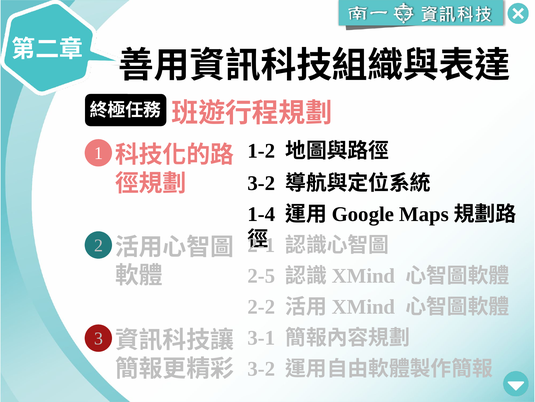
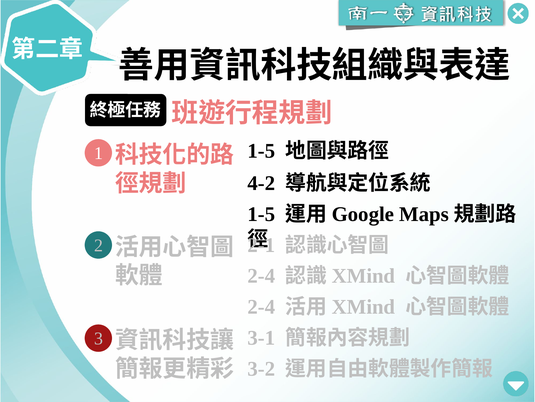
1-2 at (261, 151): 1-2 -> 1-5
3-2 at (261, 183): 3-2 -> 4-2
1-4 at (261, 214): 1-4 -> 1-5
2-5 at (261, 276): 2-5 -> 2-4
2-2 at (261, 306): 2-2 -> 2-4
